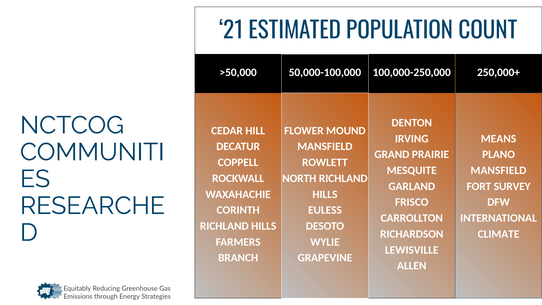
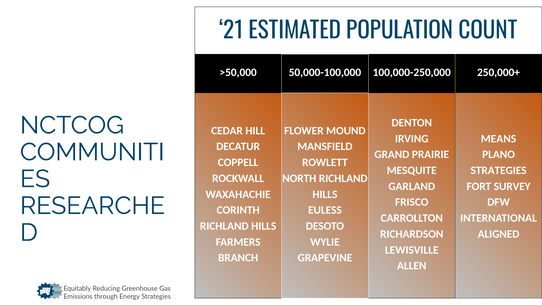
MANSFIELD at (498, 170): MANSFIELD -> STRATEGIES
CLIMATE: CLIMATE -> ALIGNED
